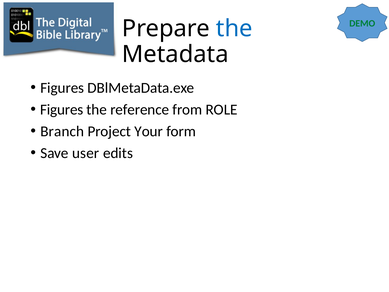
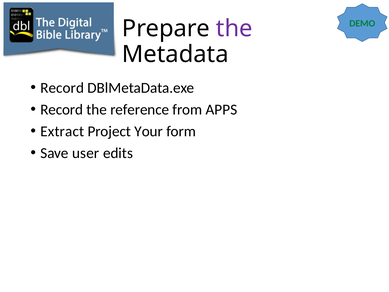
the at (234, 29) colour: blue -> purple
Figures at (62, 88): Figures -> Record
Figures at (62, 109): Figures -> Record
ROLE: ROLE -> APPS
Branch: Branch -> Extract
